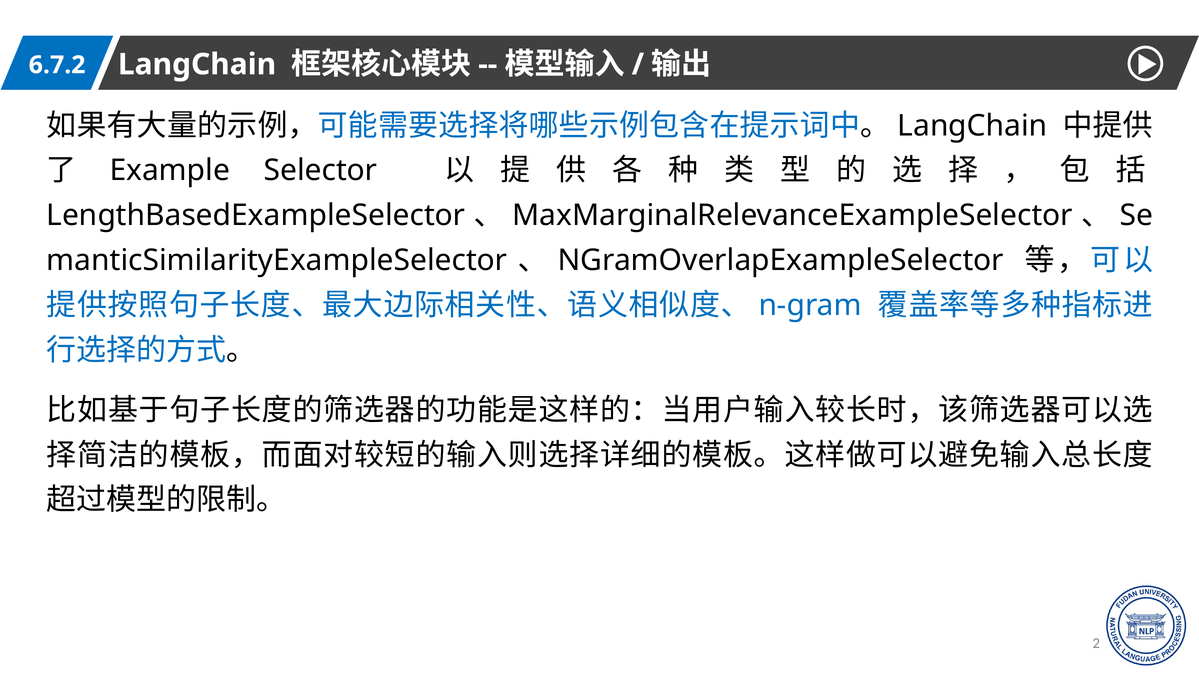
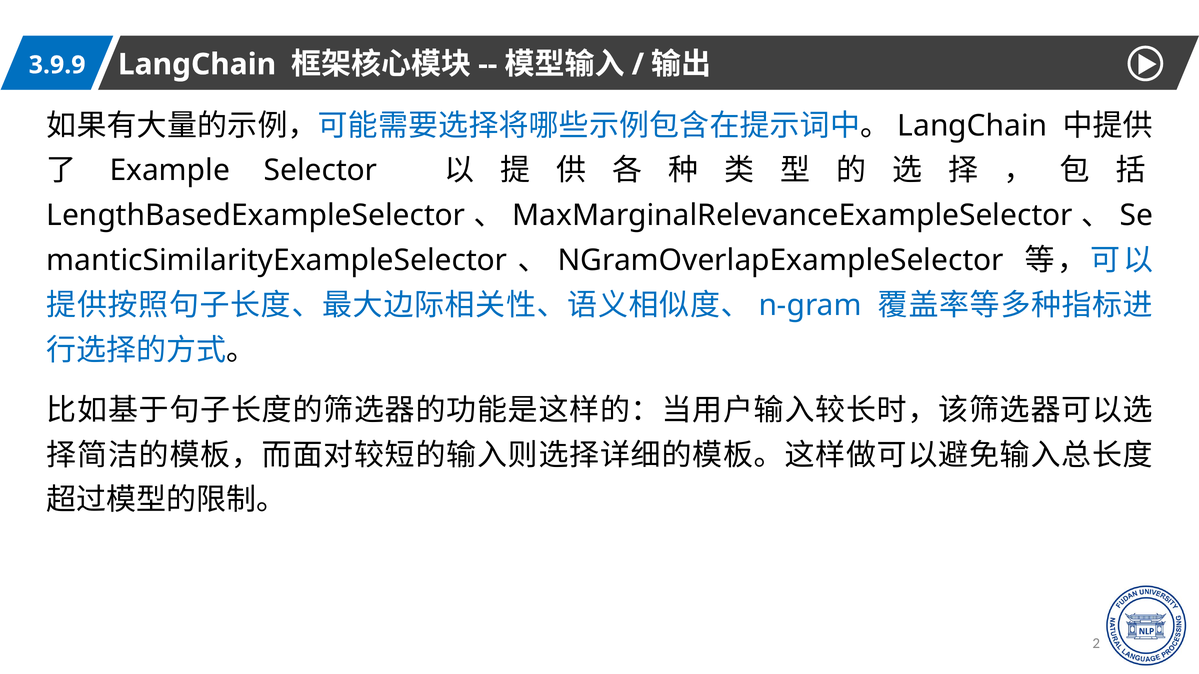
6.7.2: 6.7.2 -> 3.9.9
